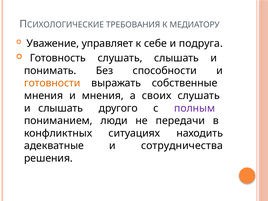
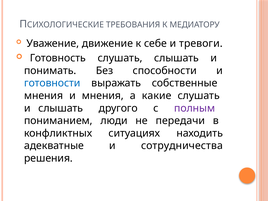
управляет: управляет -> движение
подруга: подруга -> тревоги
готовности colour: orange -> blue
своих: своих -> какие
